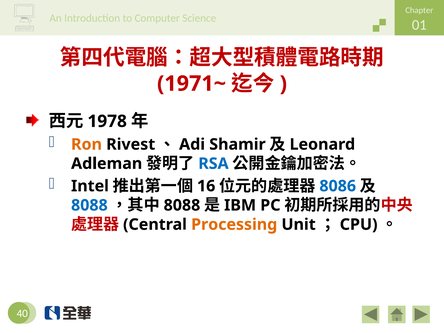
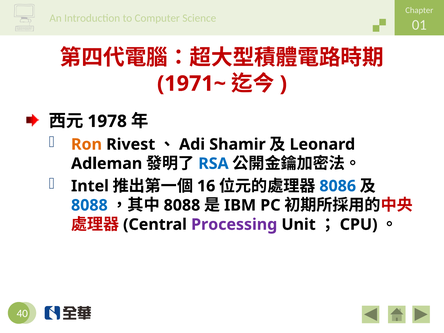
Processing colour: orange -> purple
